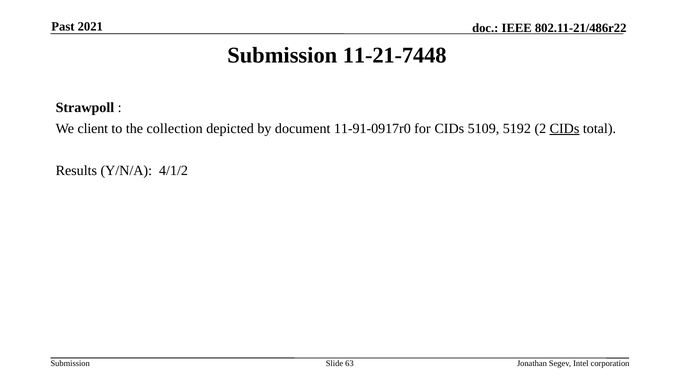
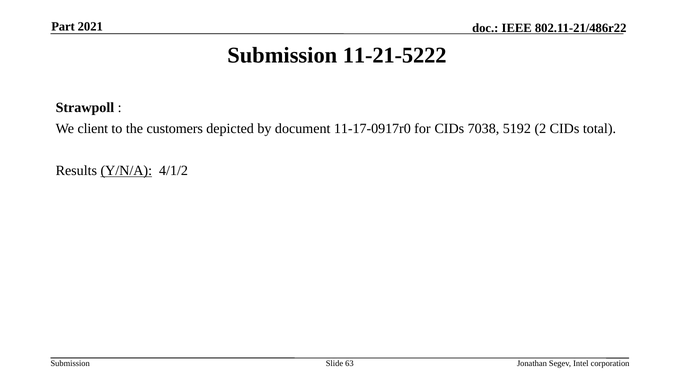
Past: Past -> Part
11-21-7448: 11-21-7448 -> 11-21-5222
collection: collection -> customers
11-91-0917r0: 11-91-0917r0 -> 11-17-0917r0
5109: 5109 -> 7038
CIDs at (565, 129) underline: present -> none
Y/N/A underline: none -> present
